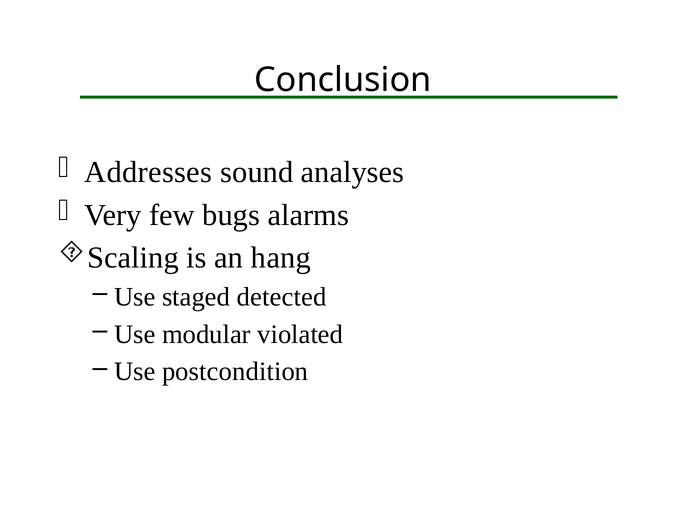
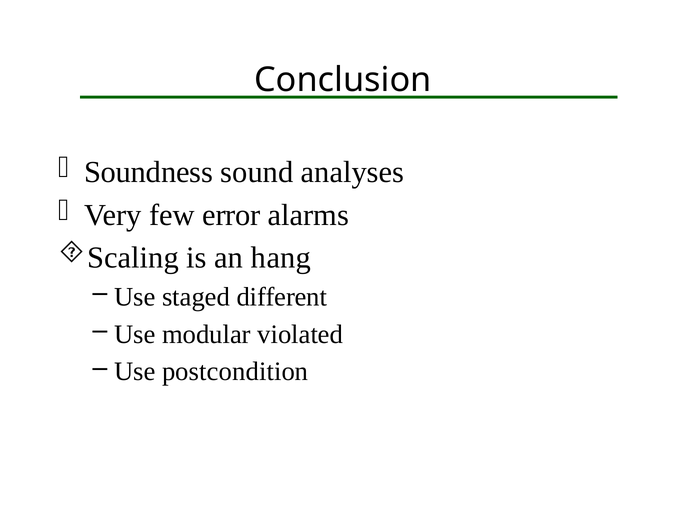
Addresses: Addresses -> Soundness
bugs: bugs -> error
detected: detected -> different
